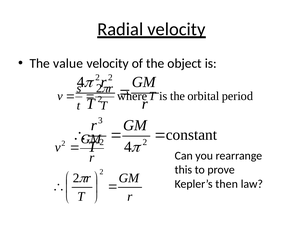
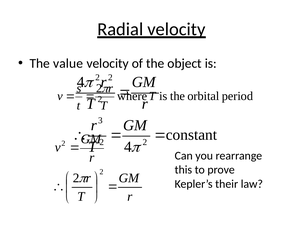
then: then -> their
